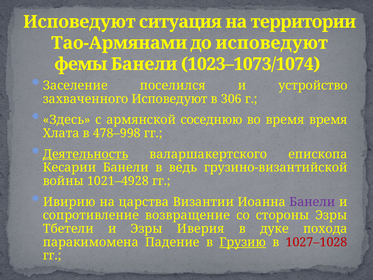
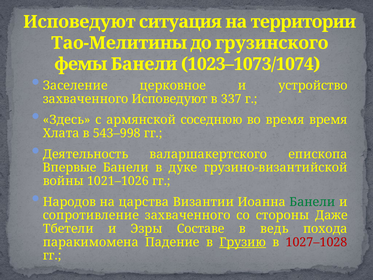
Тао-Армянами: Тао-Армянами -> Тао-Мелитины
до исповедуют: исповедуют -> грузинского
поселился: поселился -> церковное
306: 306 -> 337
478–998: 478–998 -> 543–998
Деятельность underline: present -> none
Кесарии: Кесарии -> Впервые
ведь: ведь -> дуке
1021–4928: 1021–4928 -> 1021–1026
Ивирию: Ивирию -> Народов
Банели at (312, 202) colour: purple -> green
сопротивление возвращение: возвращение -> захваченного
стороны Эзры: Эзры -> Даже
Иверия: Иверия -> Составе
дуке: дуке -> ведь
